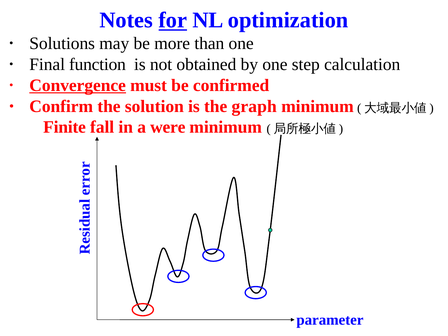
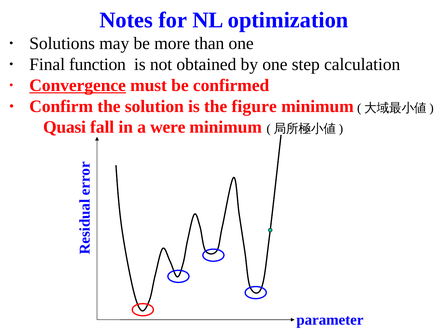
for underline: present -> none
graph: graph -> figure
Finite: Finite -> Quasi
